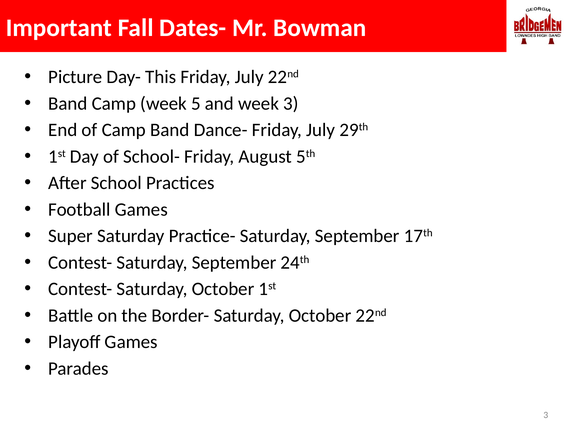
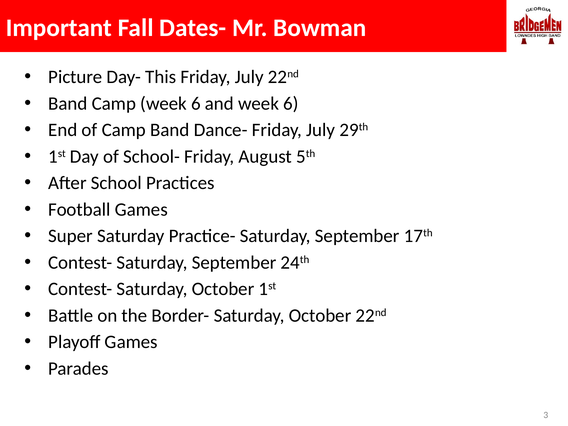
Camp week 5: 5 -> 6
and week 3: 3 -> 6
